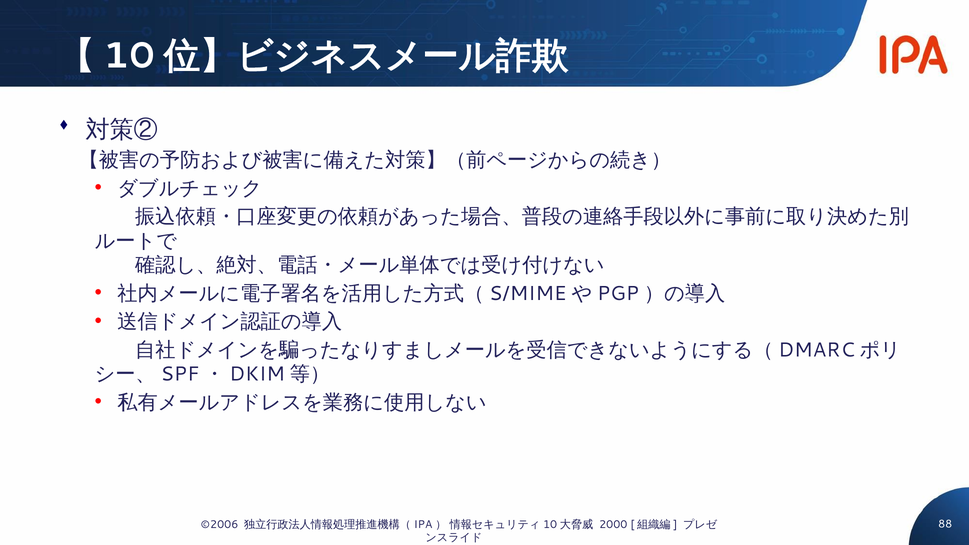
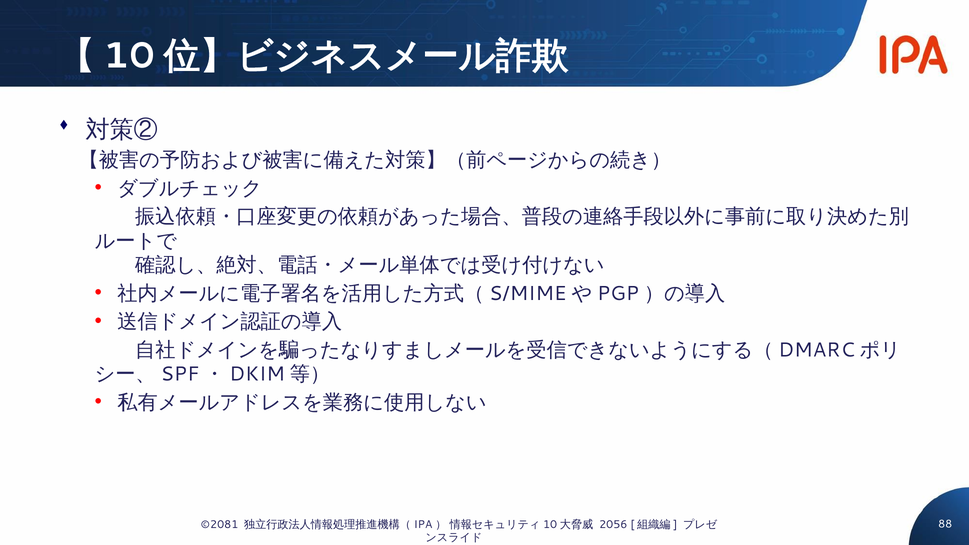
©2006: ©2006 -> ©2081
2000: 2000 -> 2056
